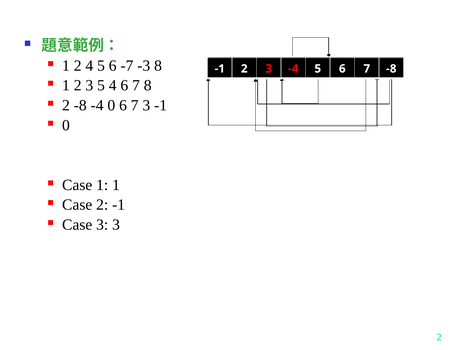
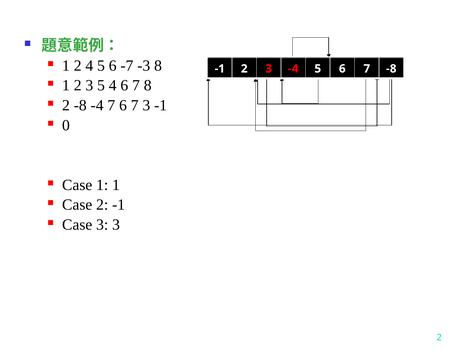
-4 0: 0 -> 7
